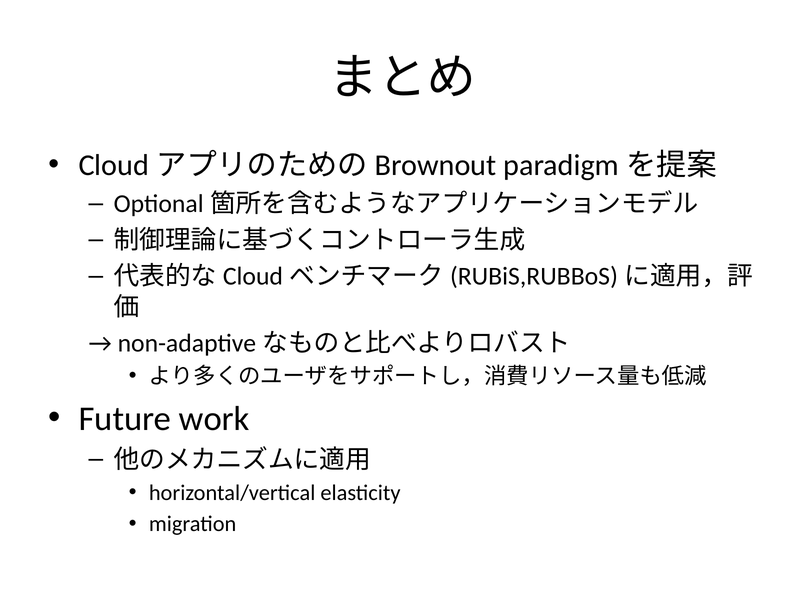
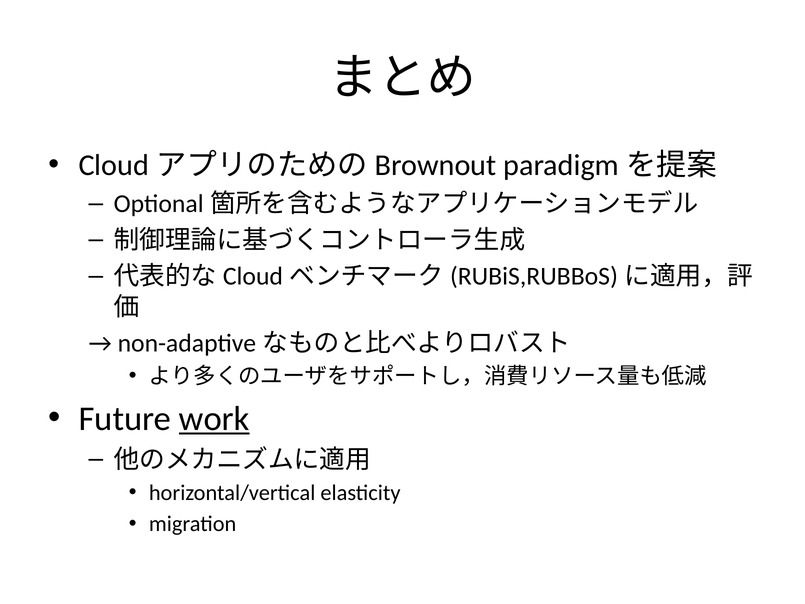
work underline: none -> present
